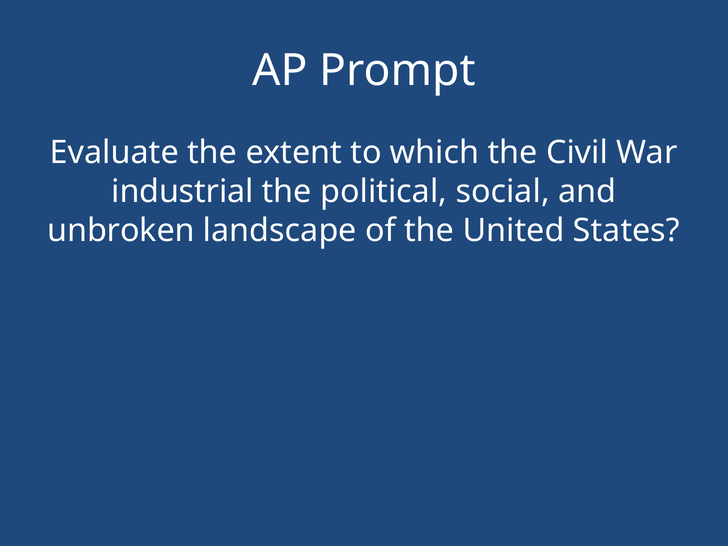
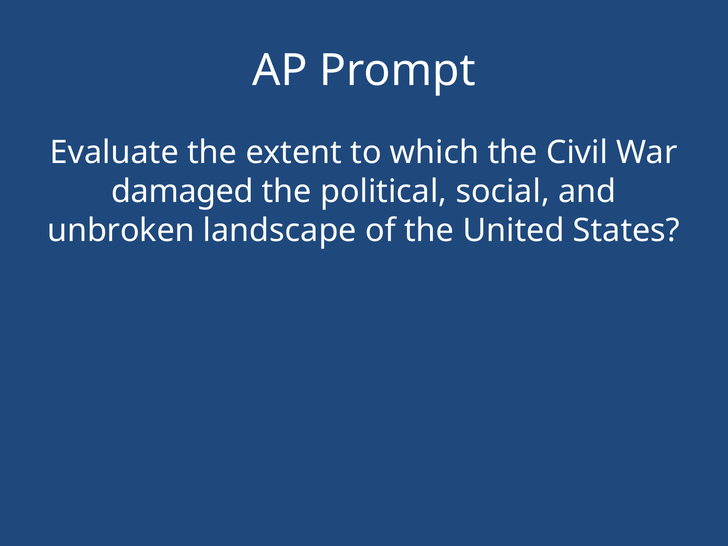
industrial: industrial -> damaged
